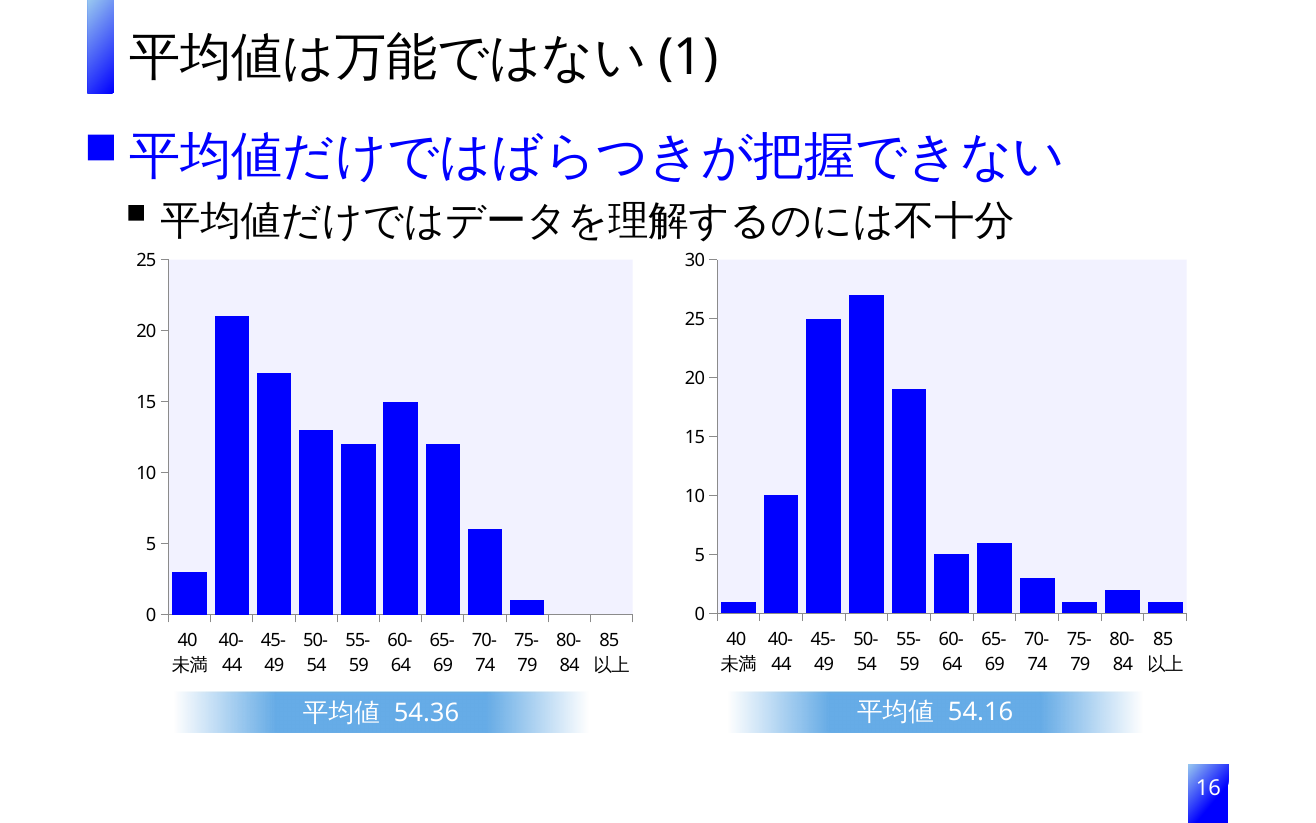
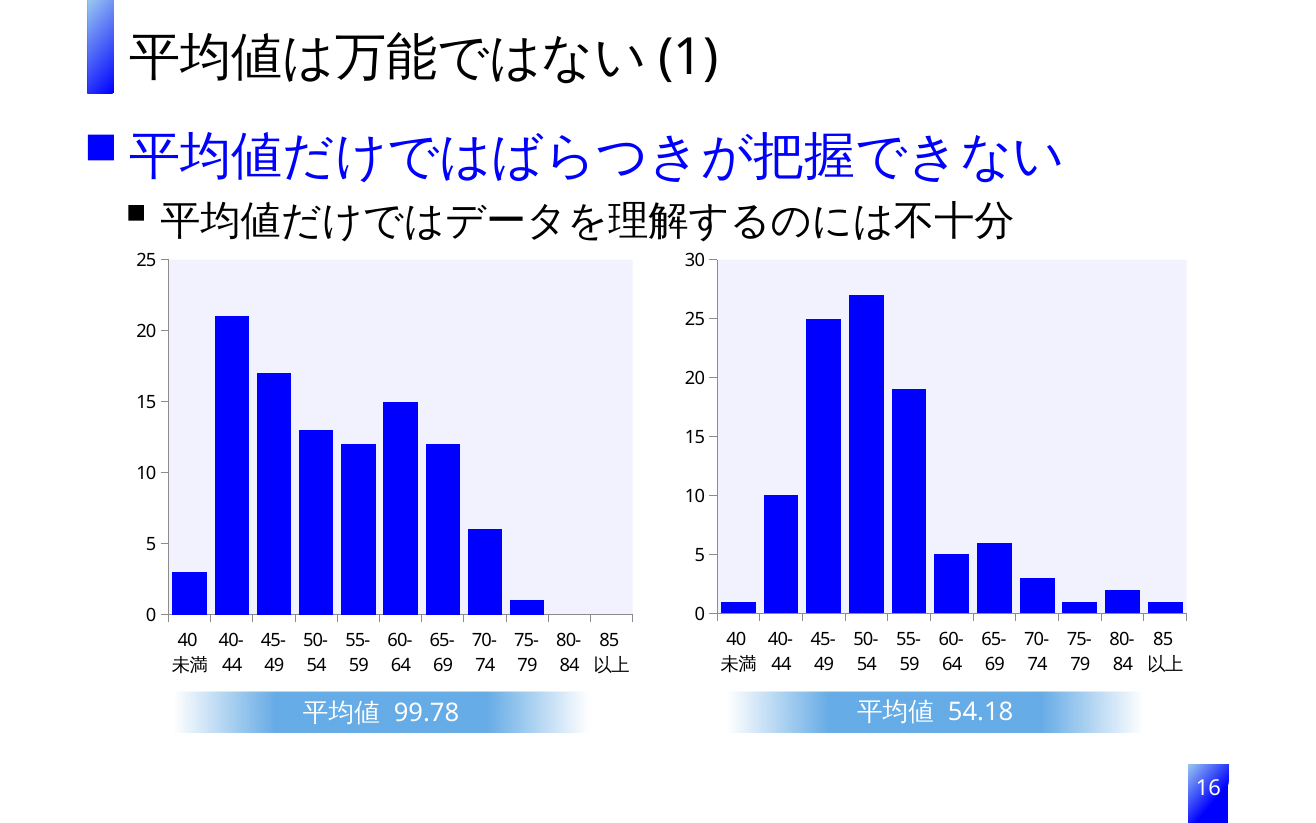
54.36: 54.36 -> 99.78
54.16: 54.16 -> 54.18
